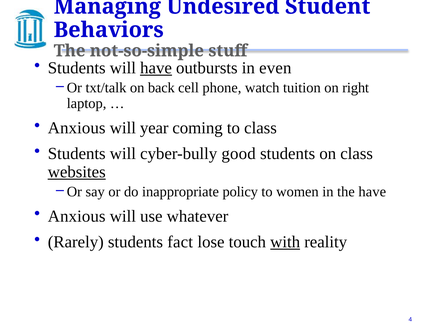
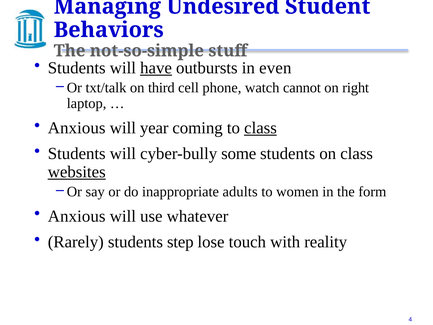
back: back -> third
tuition: tuition -> cannot
class at (260, 128) underline: none -> present
good: good -> some
policy: policy -> adults
the have: have -> form
fact: fact -> step
with underline: present -> none
